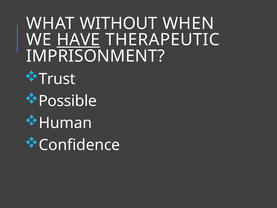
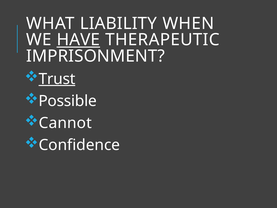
WITHOUT: WITHOUT -> LIABILITY
Trust underline: none -> present
Human: Human -> Cannot
